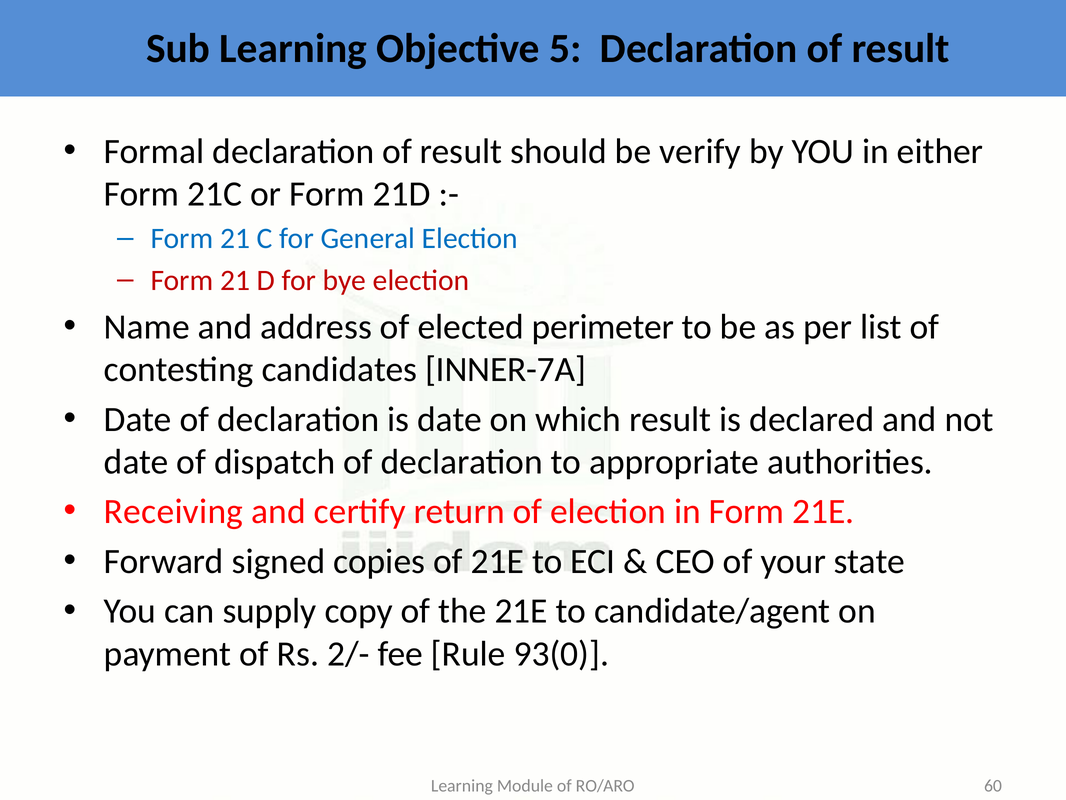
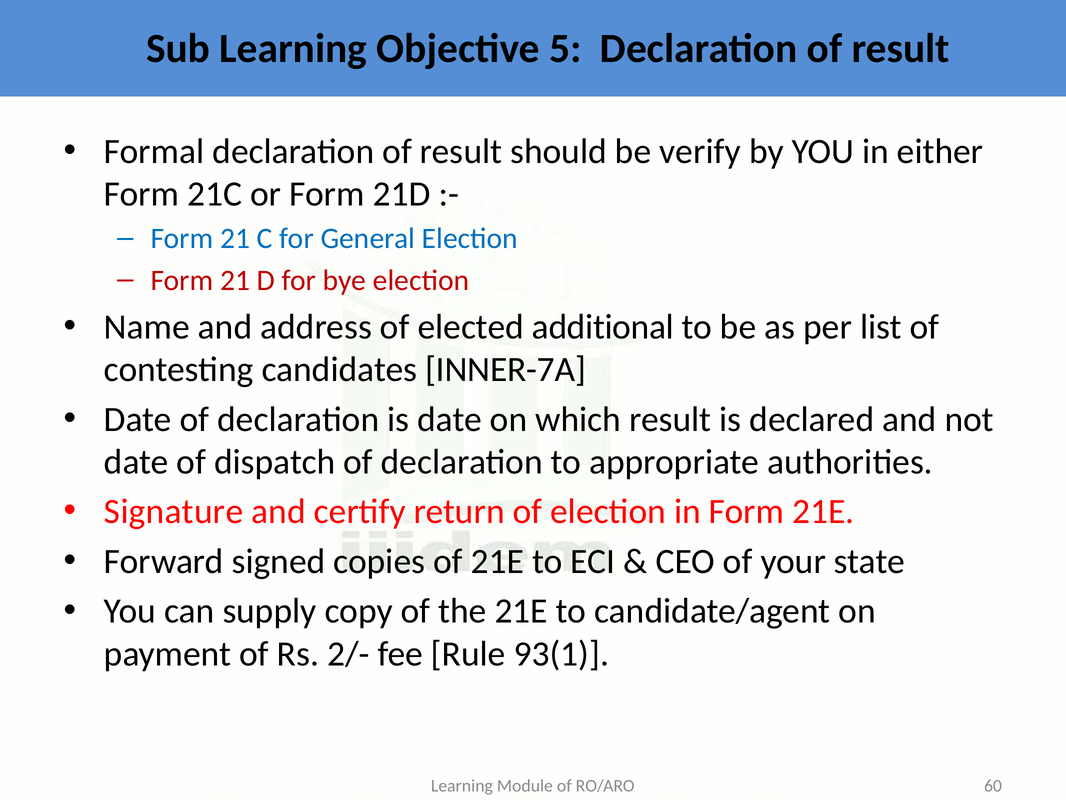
perimeter: perimeter -> additional
Receiving: Receiving -> Signature
93(0: 93(0 -> 93(1
